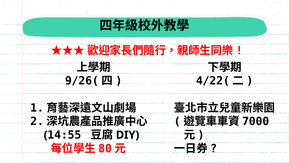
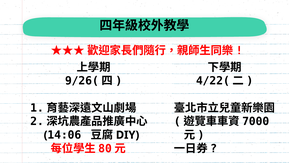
14:55: 14:55 -> 14:06
